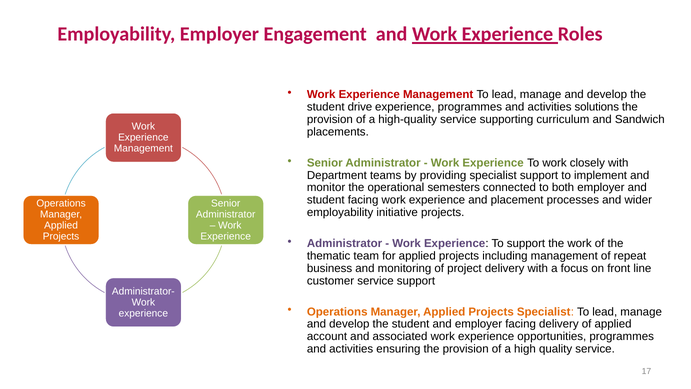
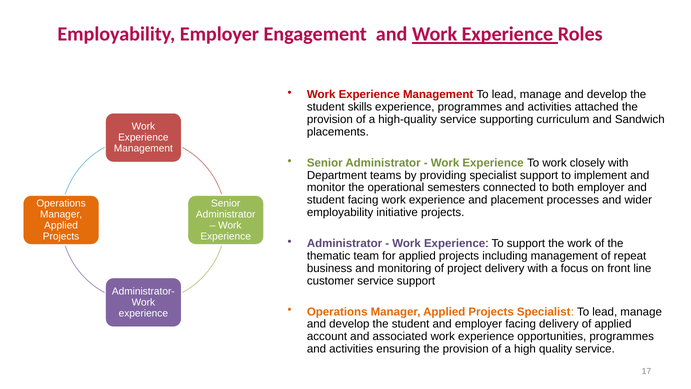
drive: drive -> skills
solutions: solutions -> attached
